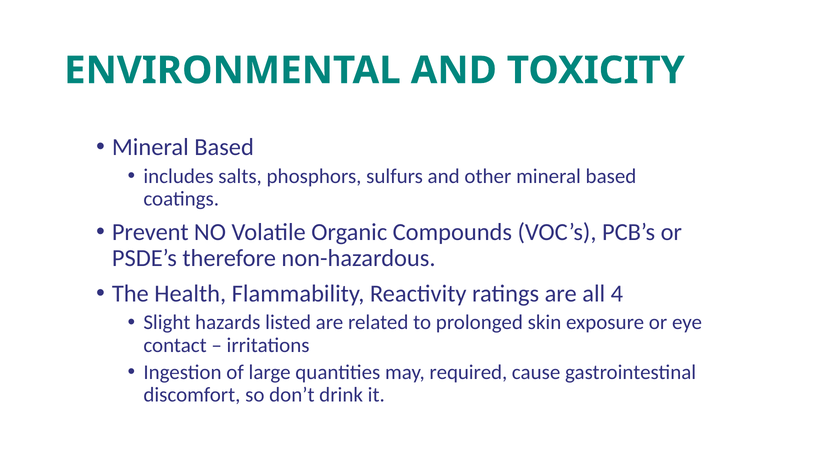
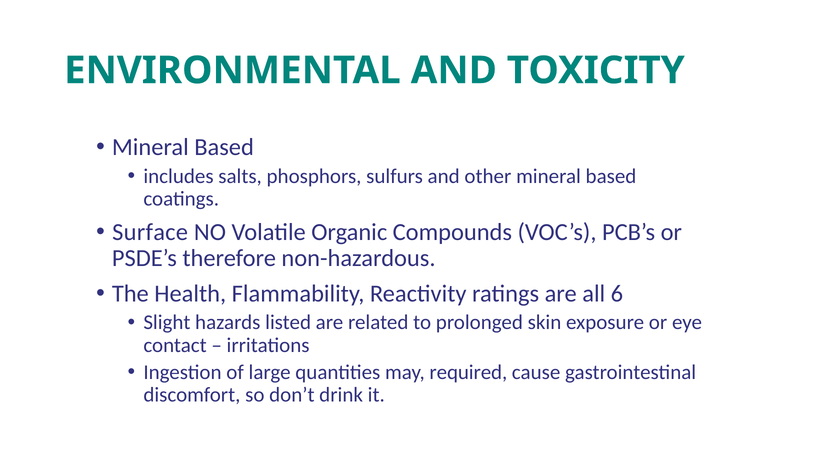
Prevent: Prevent -> Surface
4: 4 -> 6
